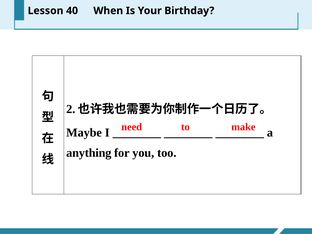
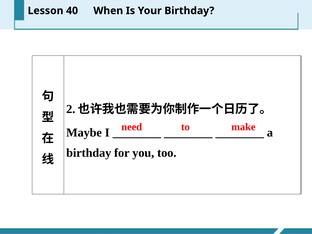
anything at (89, 153): anything -> birthday
